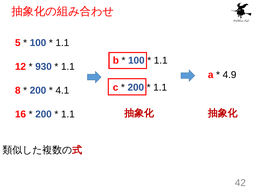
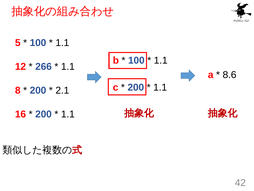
930: 930 -> 266
4.9: 4.9 -> 8.6
4.1: 4.1 -> 2.1
